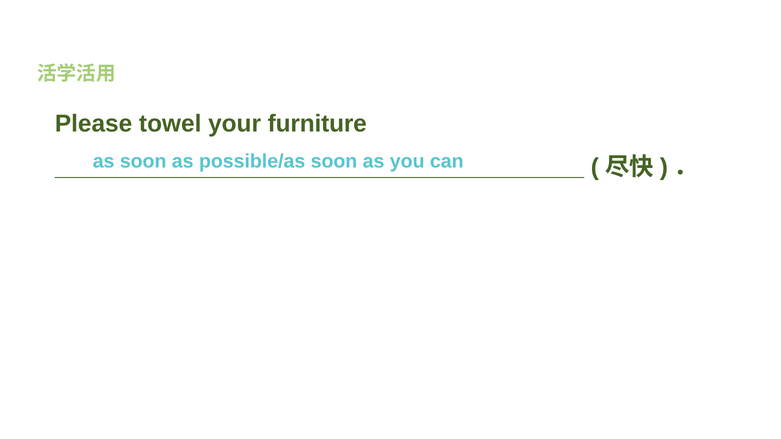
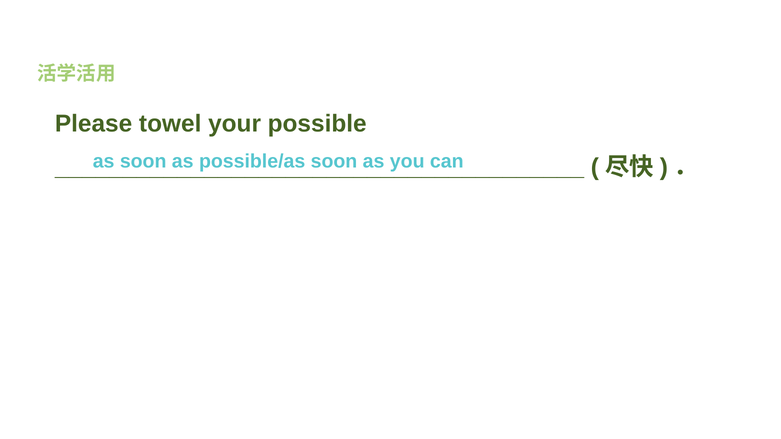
furniture: furniture -> possible
